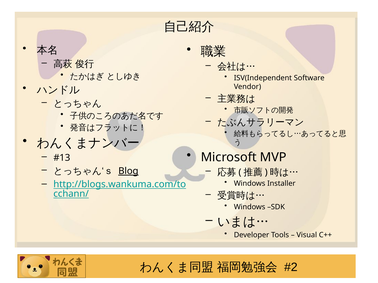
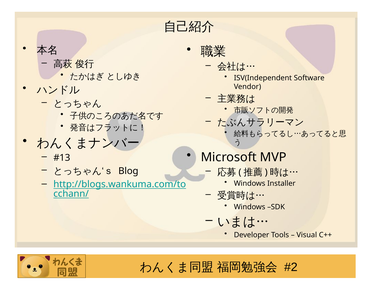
Blog underline: present -> none
